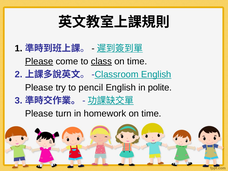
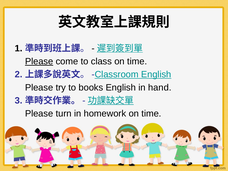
class underline: present -> none
pencil: pencil -> books
polite: polite -> hand
